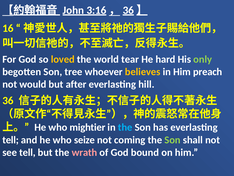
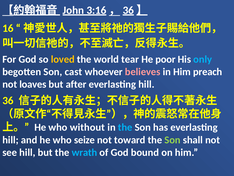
hard: hard -> poor
only colour: light green -> light blue
tree: tree -> cast
believes colour: yellow -> pink
would: would -> loaves
mightier: mightier -> without
tell at (11, 140): tell -> hill
coming: coming -> toward
see tell: tell -> hill
wrath colour: pink -> light blue
